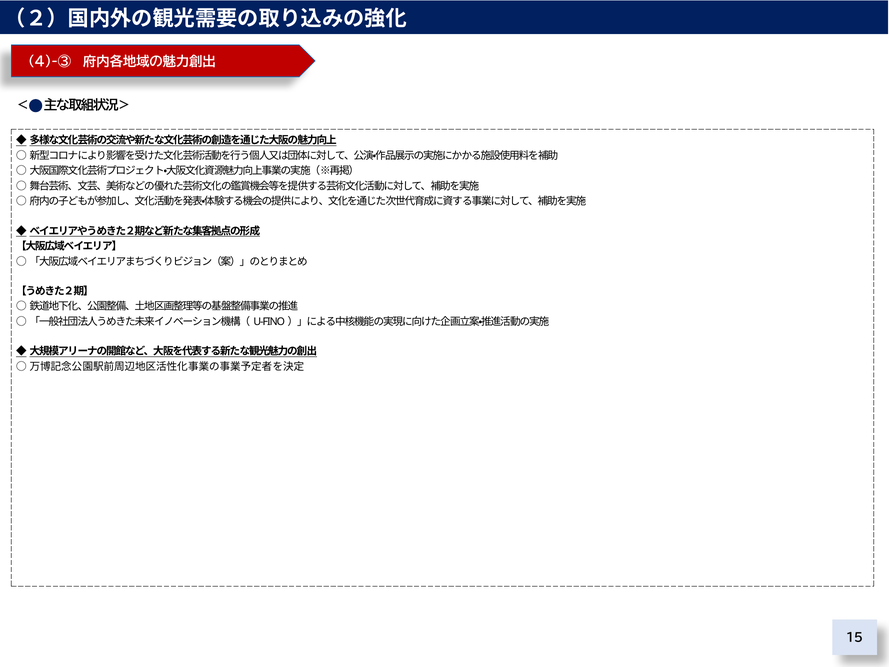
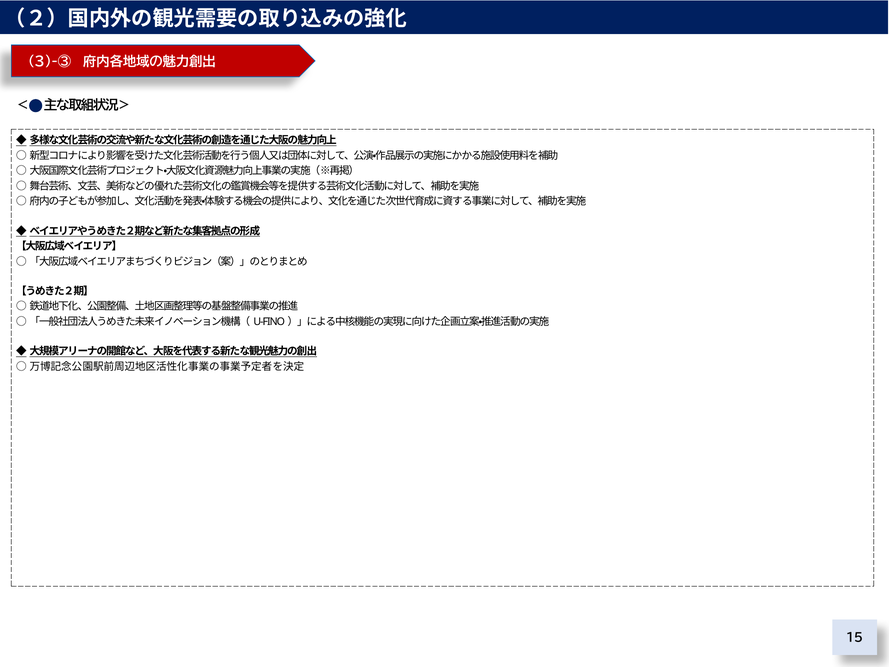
4)-③: 4)-③ -> 3)-③
